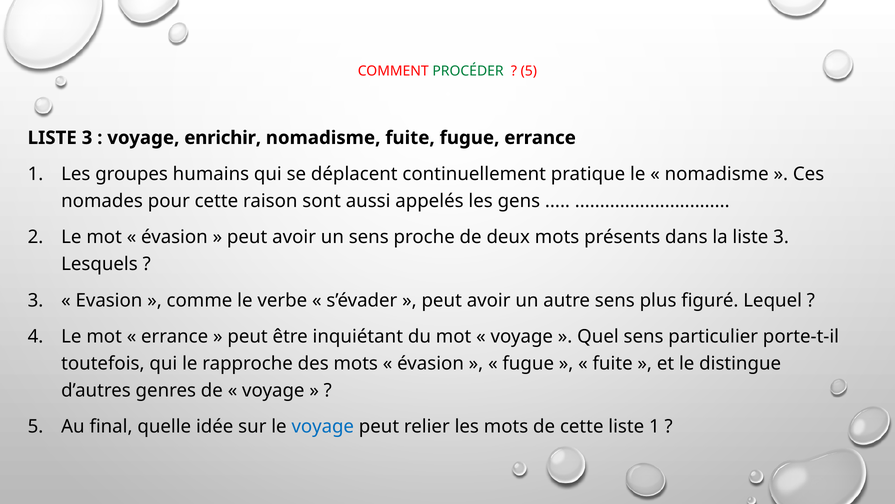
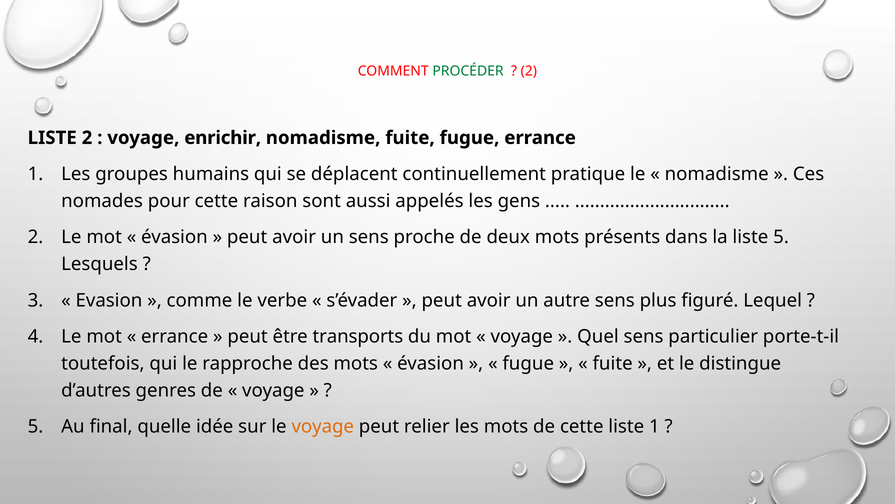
5 at (529, 71): 5 -> 2
3 at (87, 138): 3 -> 2
la liste 3: 3 -> 5
inquiétant: inquiétant -> transports
voyage at (323, 426) colour: blue -> orange
